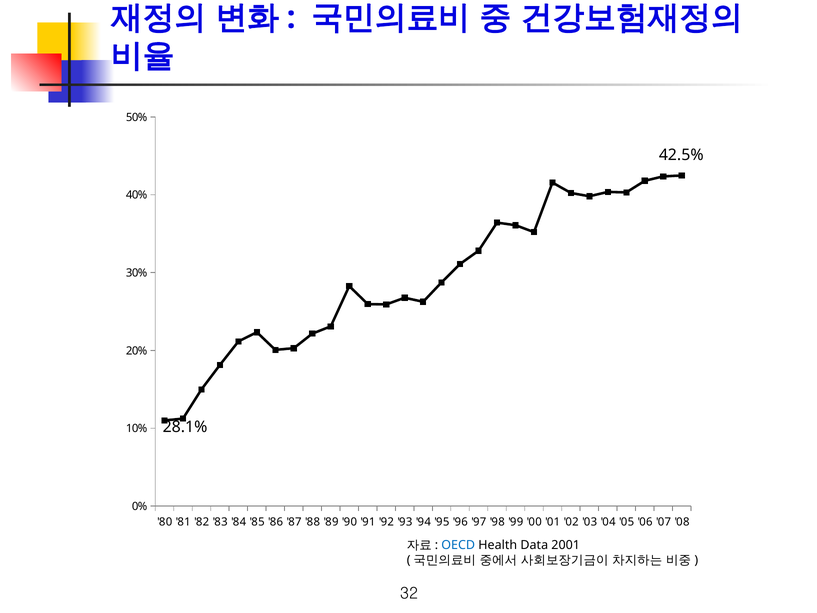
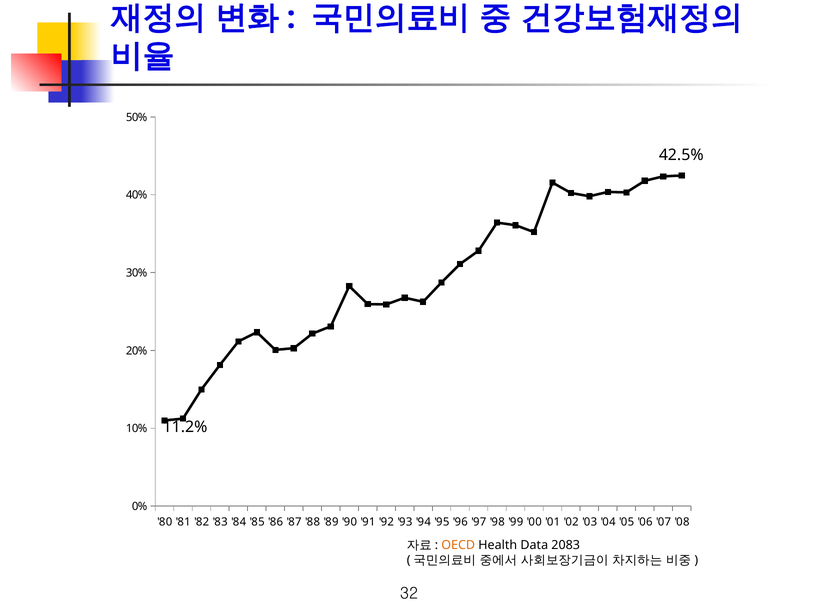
28.1%: 28.1% -> 11.2%
OECD colour: blue -> orange
2001: 2001 -> 2083
